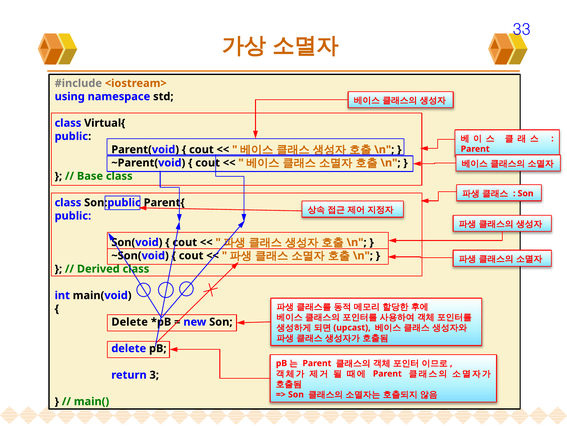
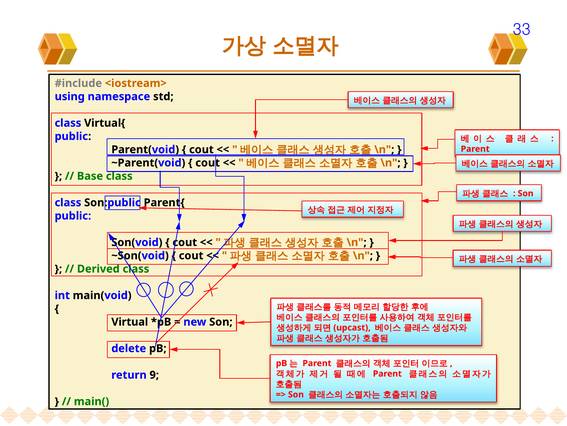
Delete at (130, 321): Delete -> Virtual
3: 3 -> 9
